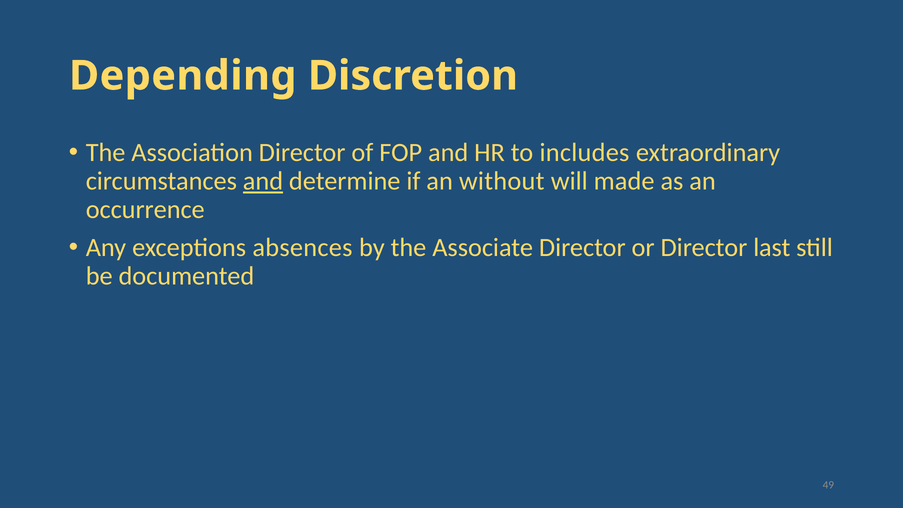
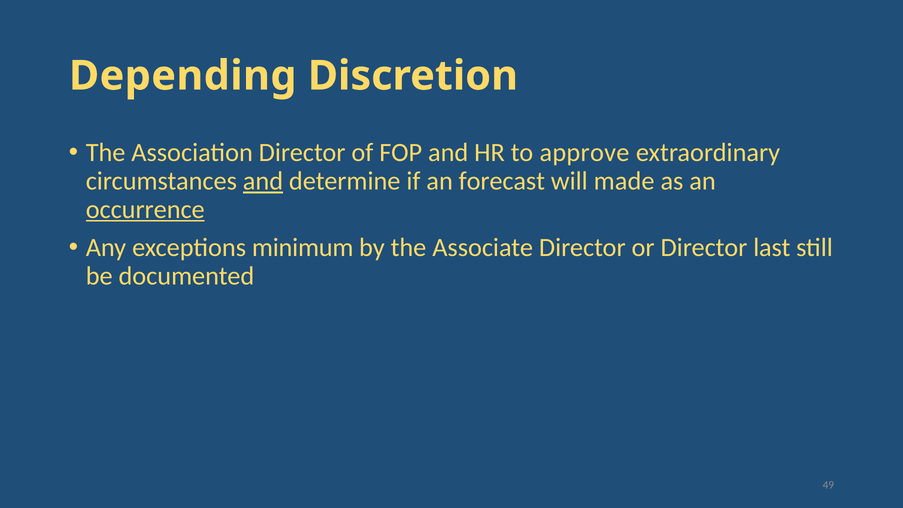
includes: includes -> approve
without: without -> forecast
occurrence underline: none -> present
absences: absences -> minimum
